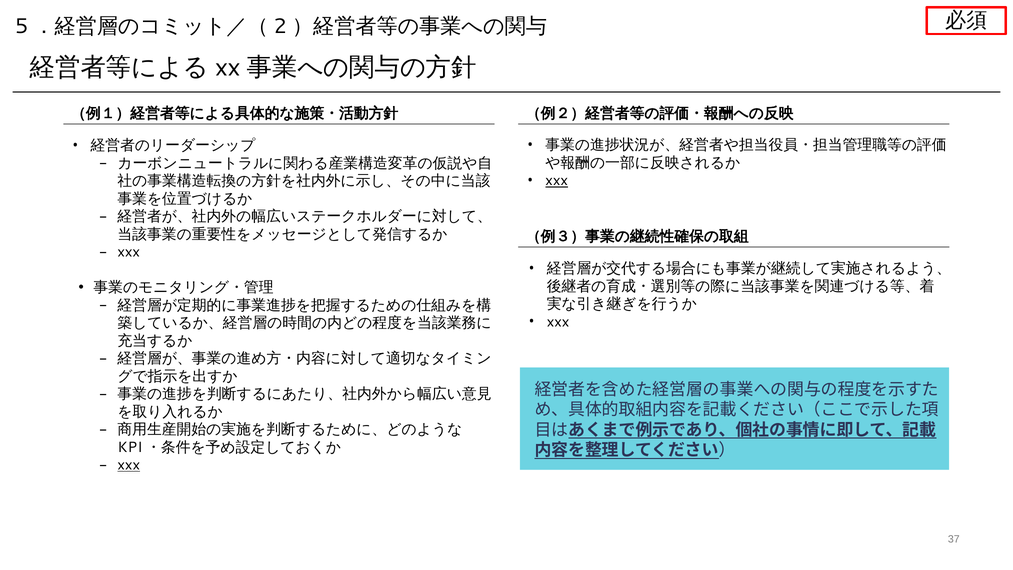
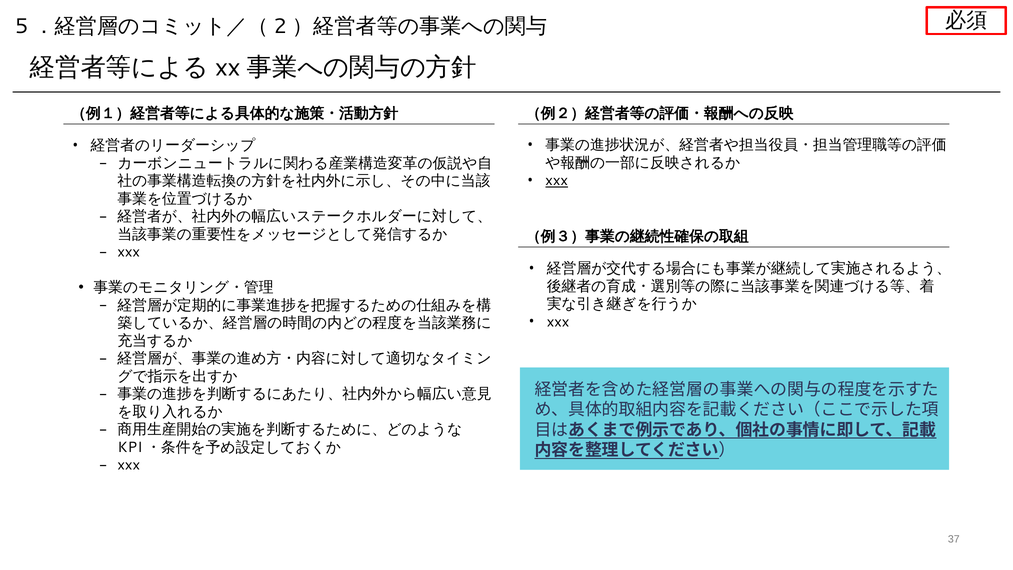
xxx at (129, 465) underline: present -> none
